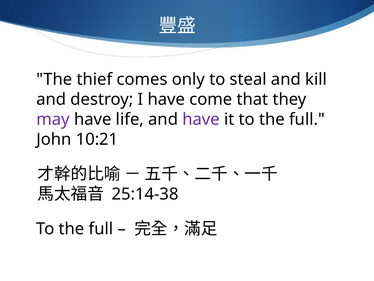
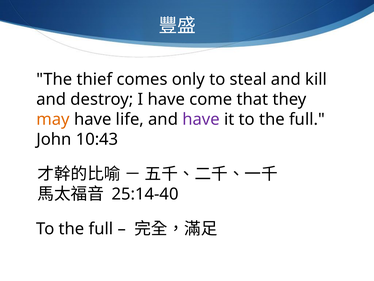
may colour: purple -> orange
10:21: 10:21 -> 10:43
25:14-38: 25:14-38 -> 25:14-40
